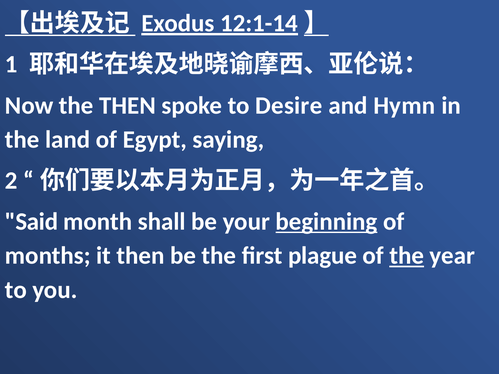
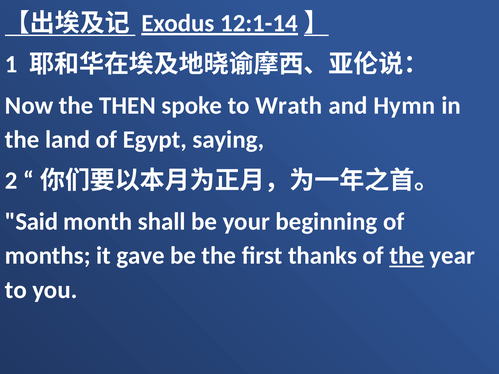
Desire: Desire -> Wrath
beginning underline: present -> none
it then: then -> gave
plague: plague -> thanks
